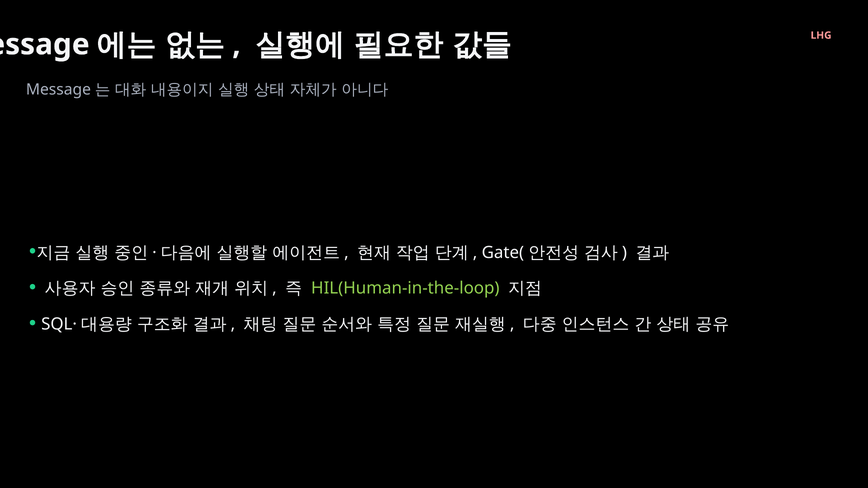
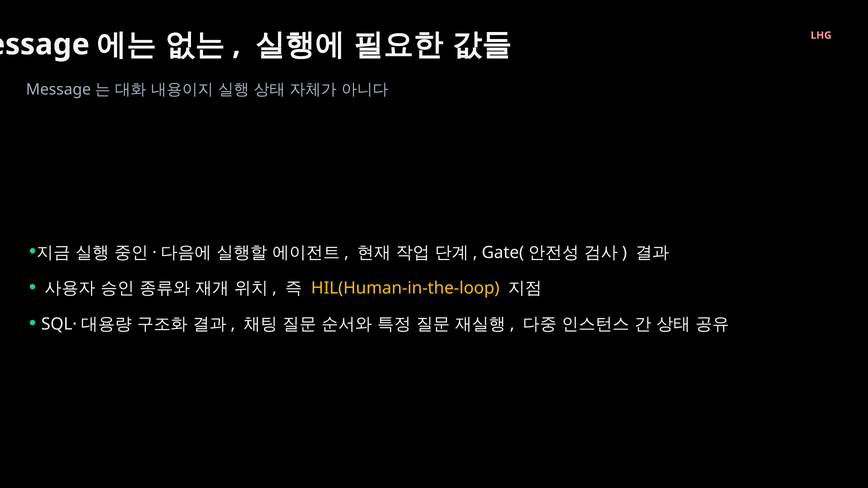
HIL(Human-in-the-loop colour: light green -> yellow
